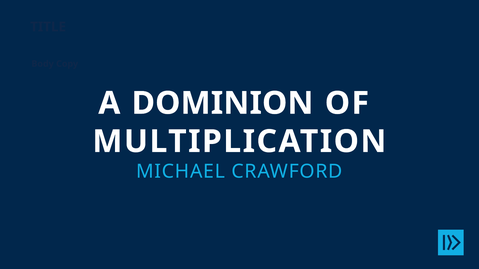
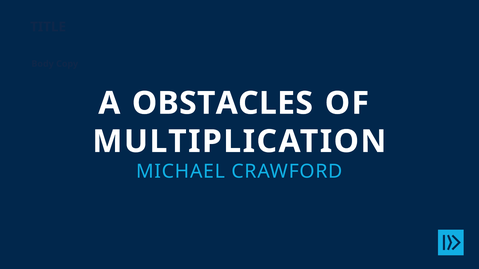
DOMINION: DOMINION -> OBSTACLES
